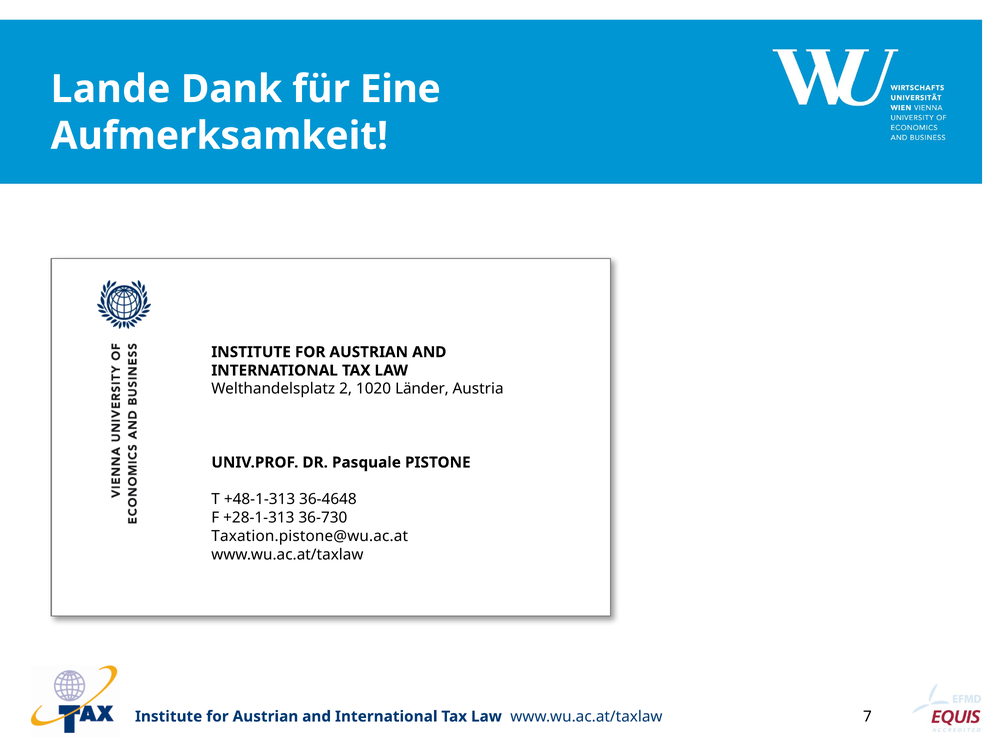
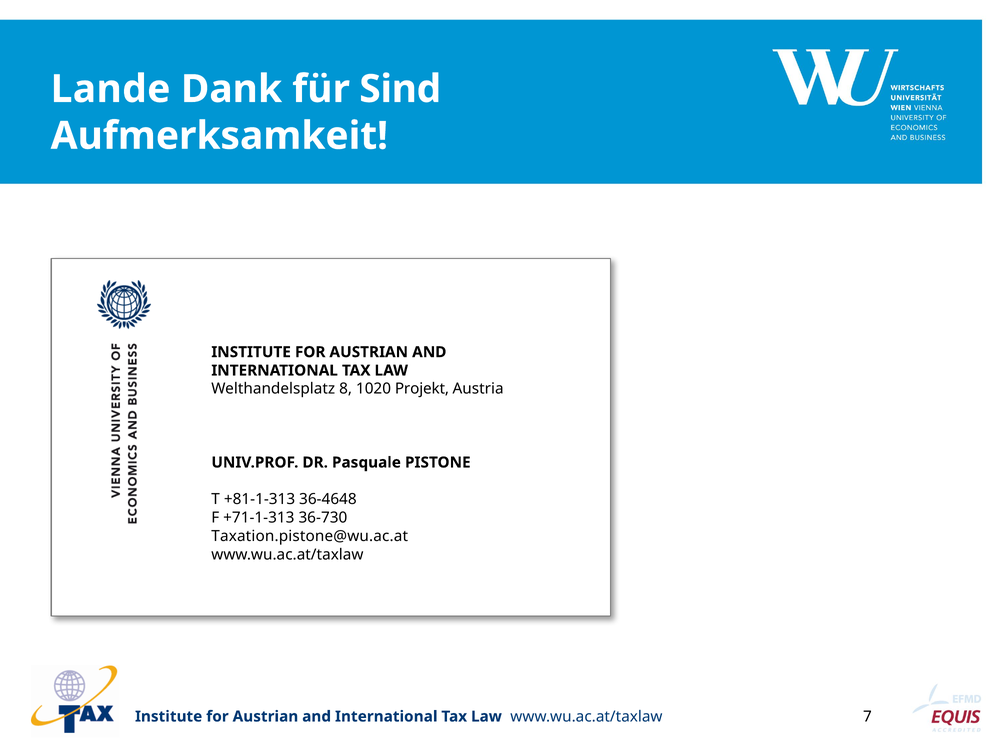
Eine: Eine -> Sind
2: 2 -> 8
Länder: Länder -> Projekt
+48-1-313: +48-1-313 -> +81-1-313
+28-1-313: +28-1-313 -> +71-1-313
